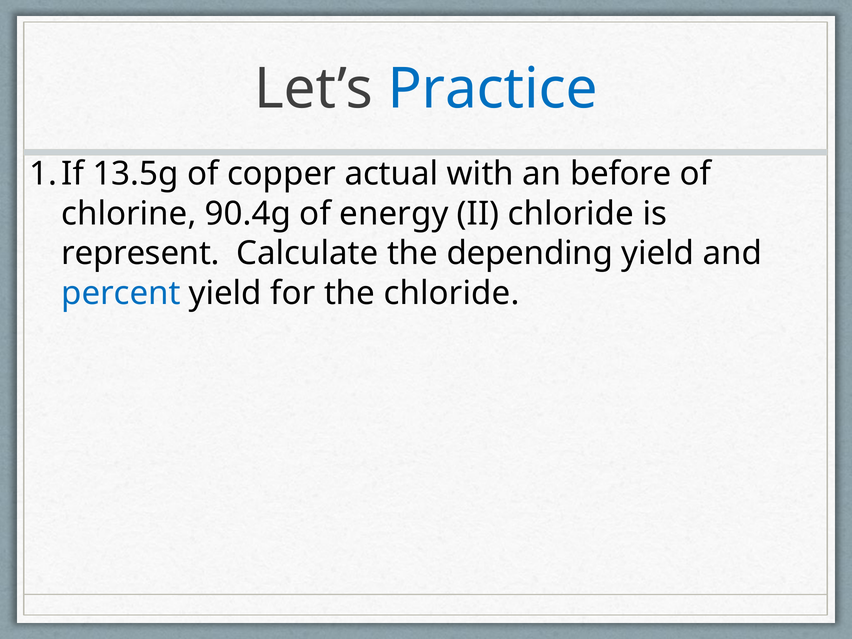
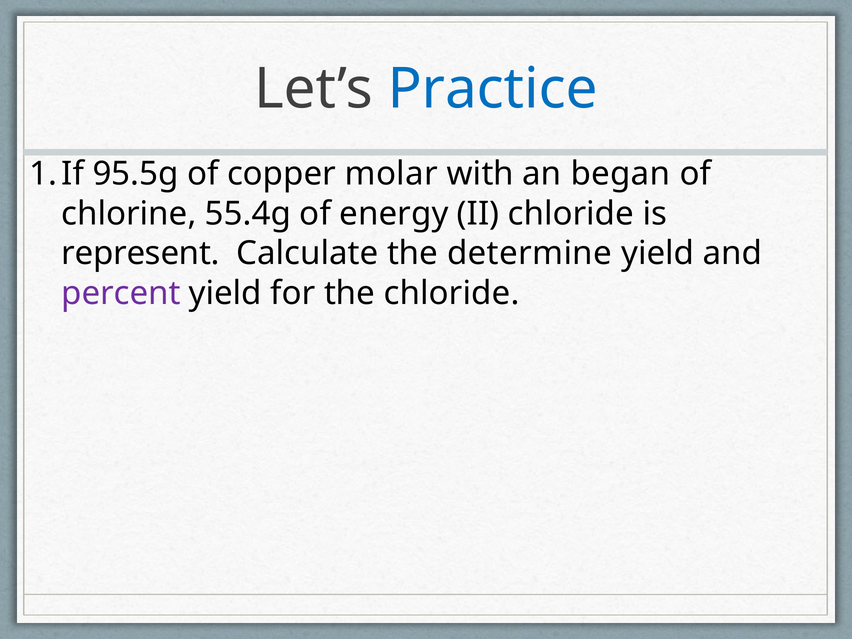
13.5g: 13.5g -> 95.5g
actual: actual -> molar
before: before -> began
90.4g: 90.4g -> 55.4g
depending: depending -> determine
percent colour: blue -> purple
